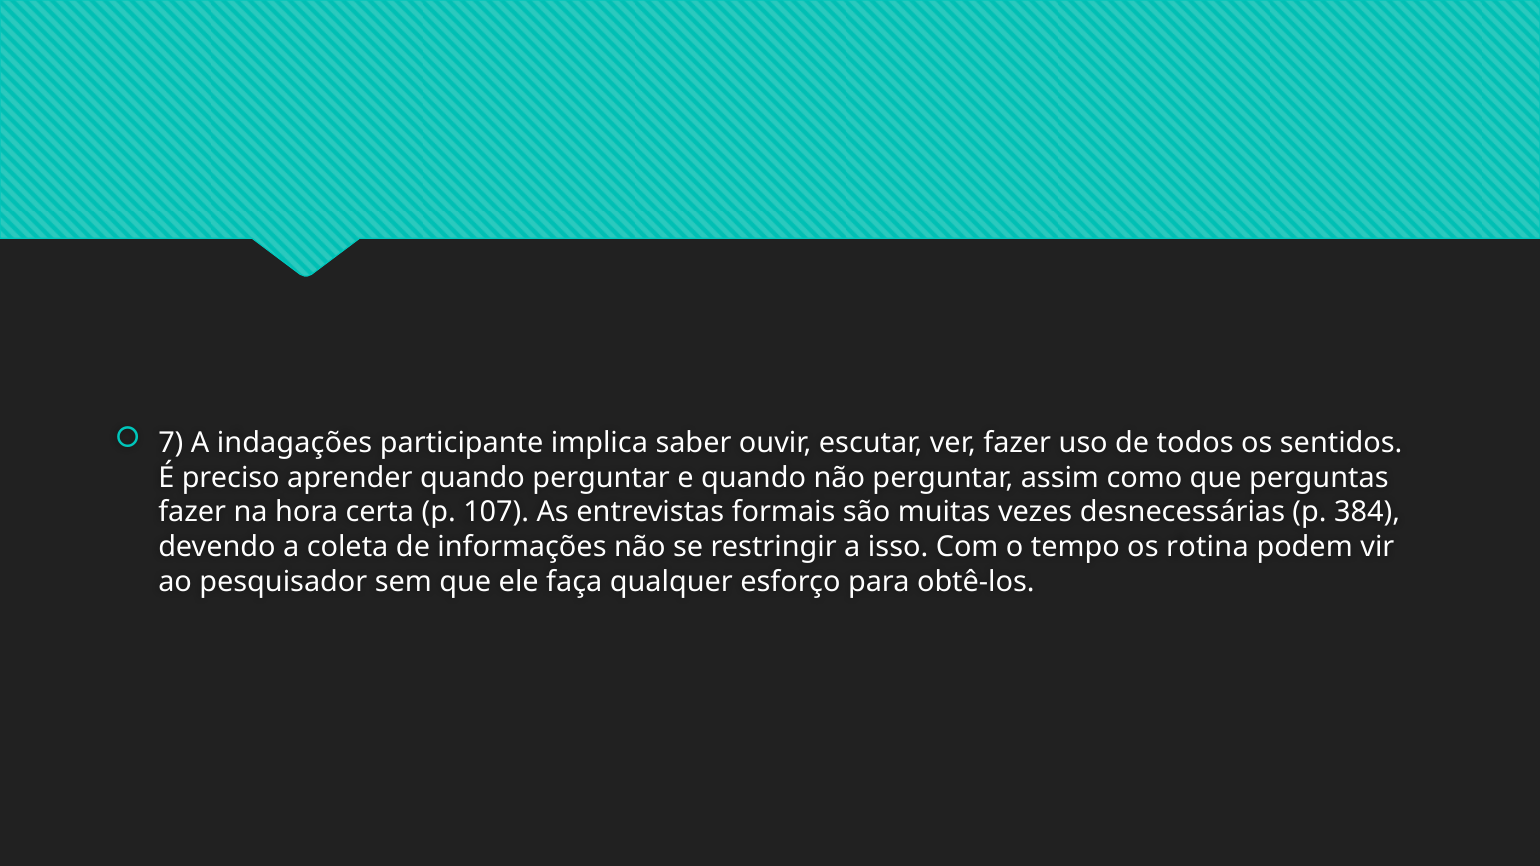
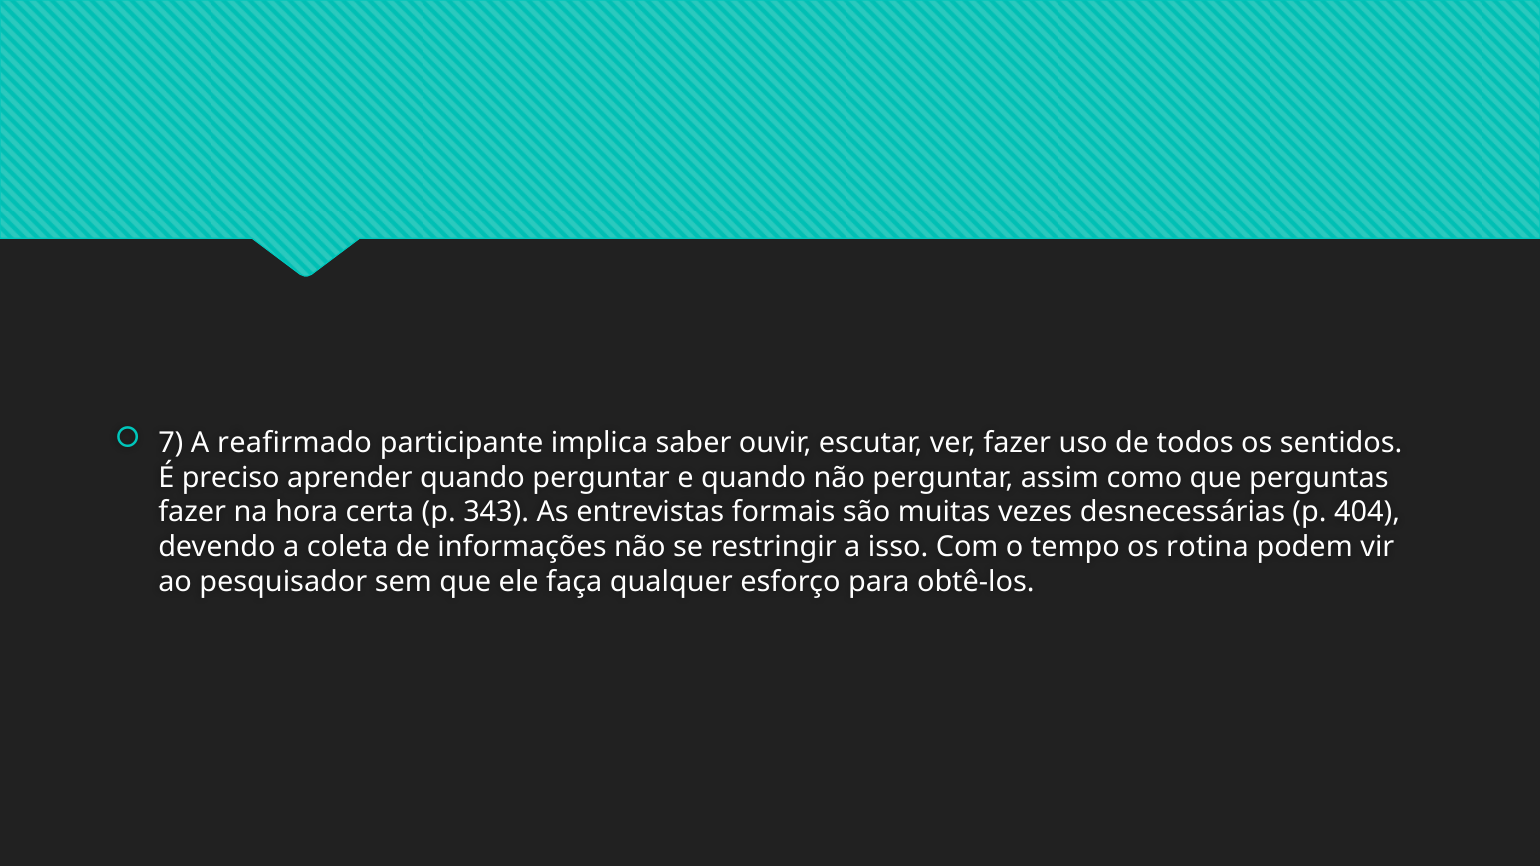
indagações: indagações -> reafirmado
107: 107 -> 343
384: 384 -> 404
